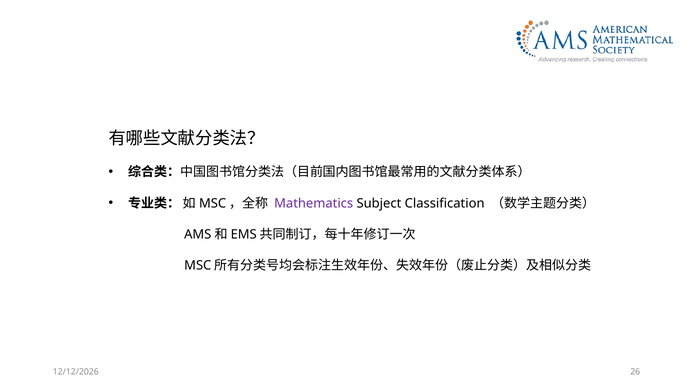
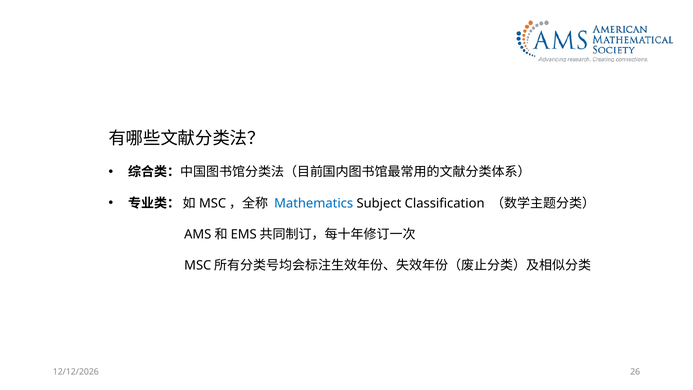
Mathematics colour: purple -> blue
